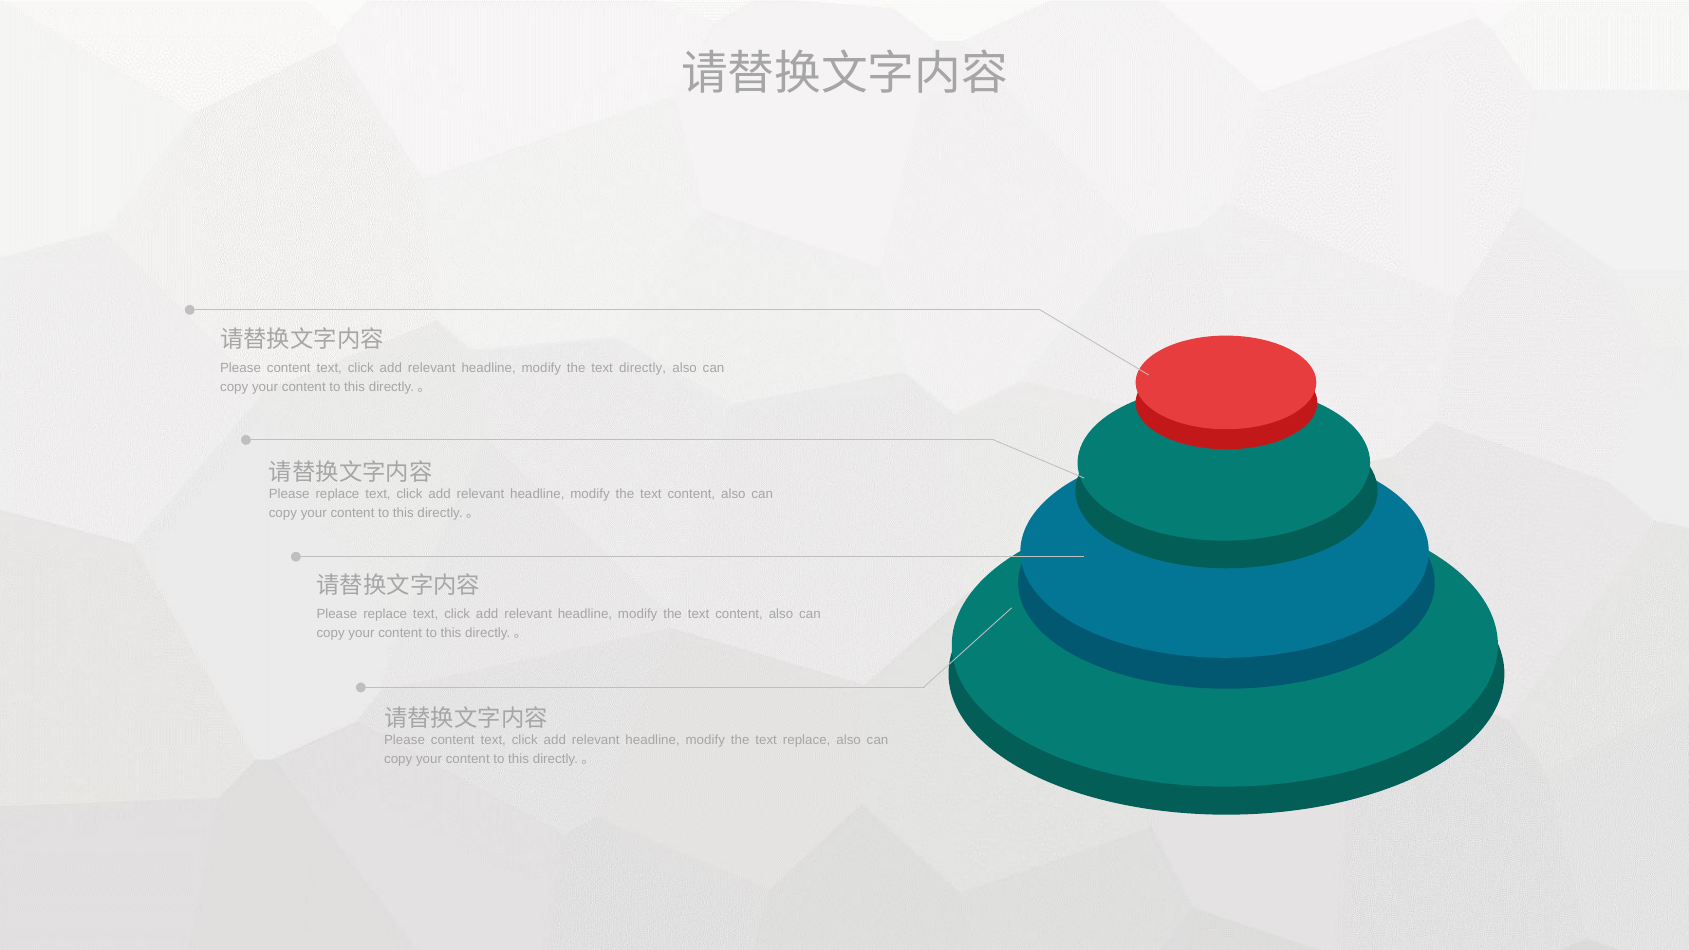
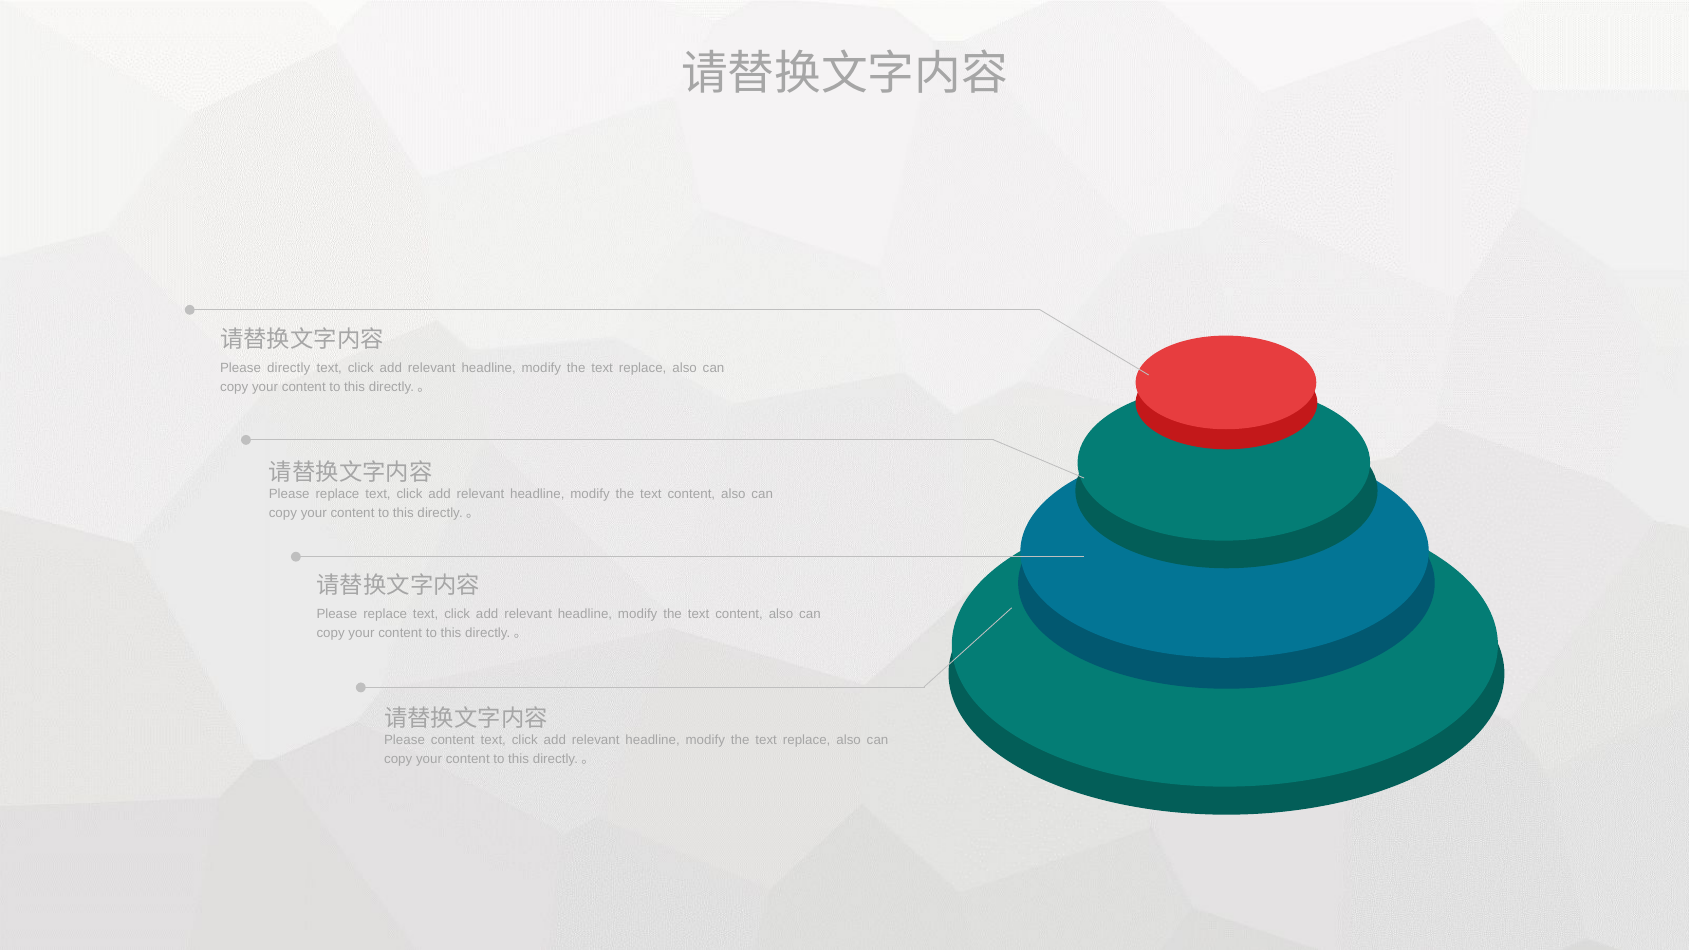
content at (289, 368): content -> directly
directly at (643, 368): directly -> replace
